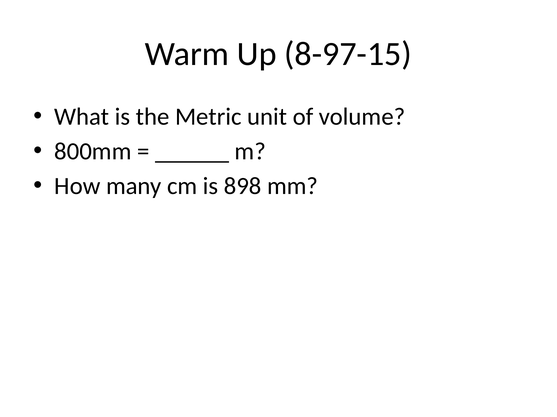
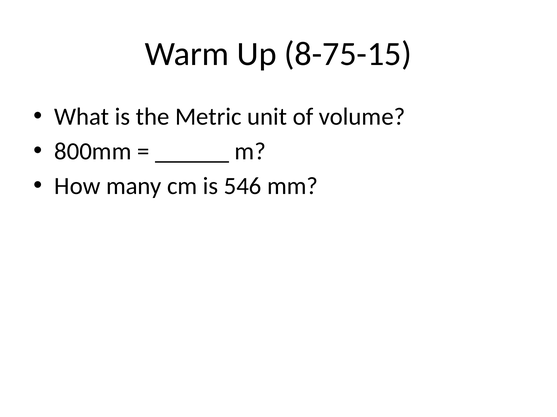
8-97-15: 8-97-15 -> 8-75-15
898: 898 -> 546
